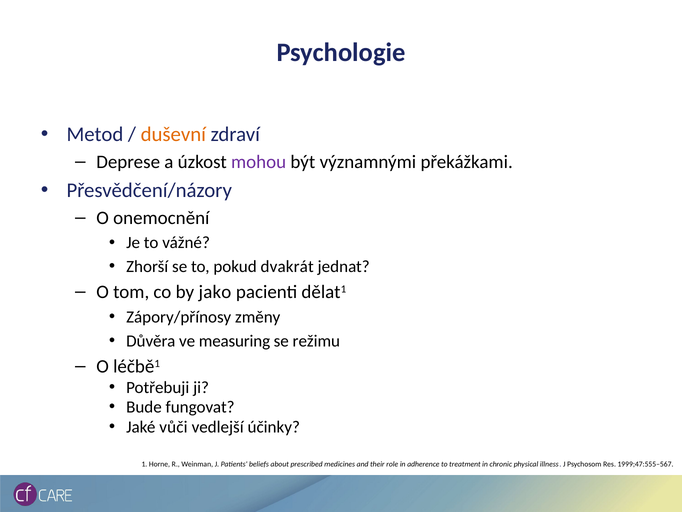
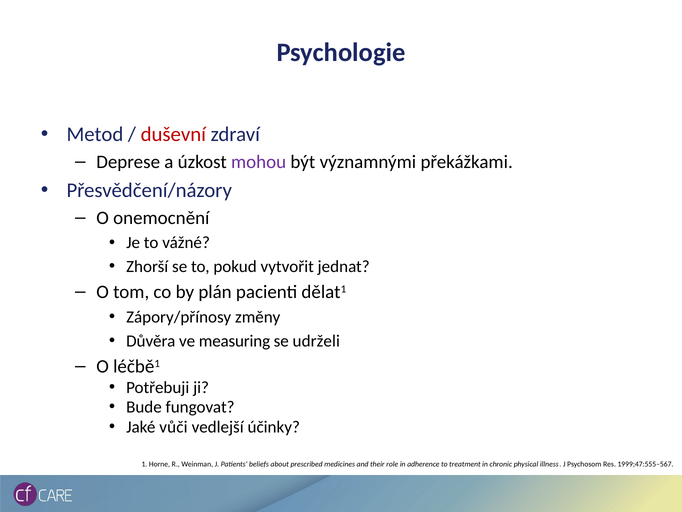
duševní colour: orange -> red
dvakrát: dvakrát -> vytvořit
jako: jako -> plán
režimu: režimu -> udrželi
